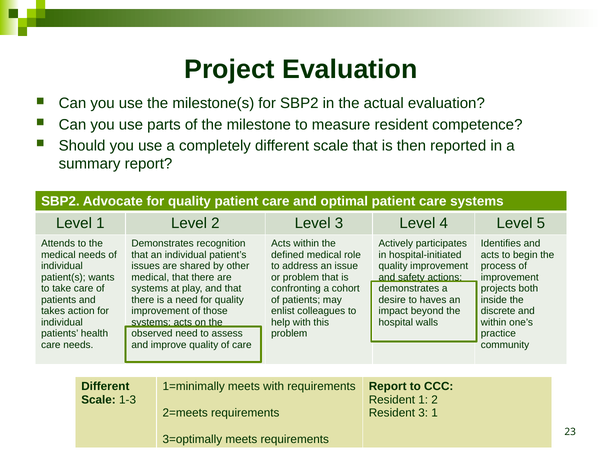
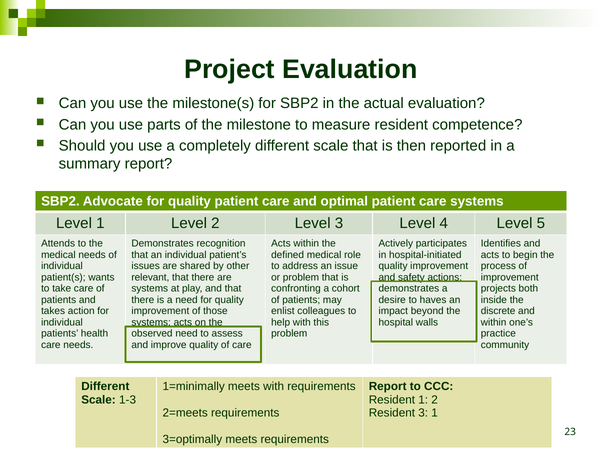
medical at (150, 277): medical -> relevant
